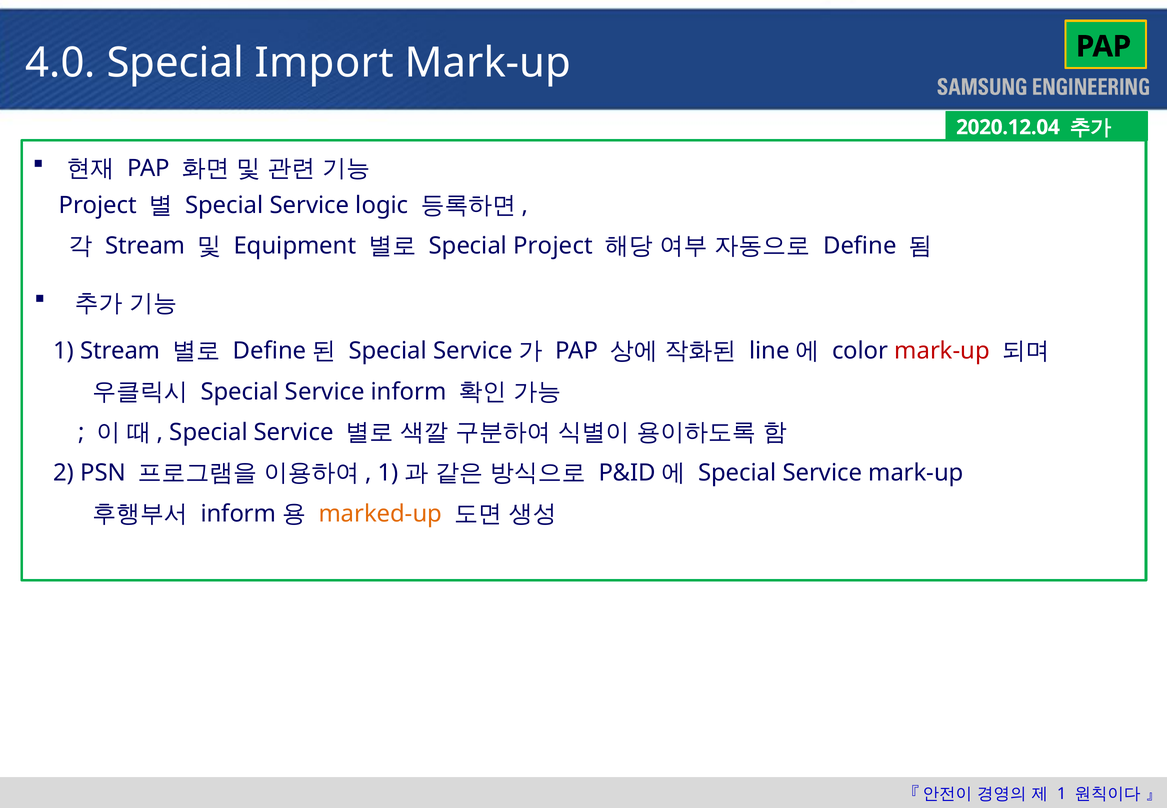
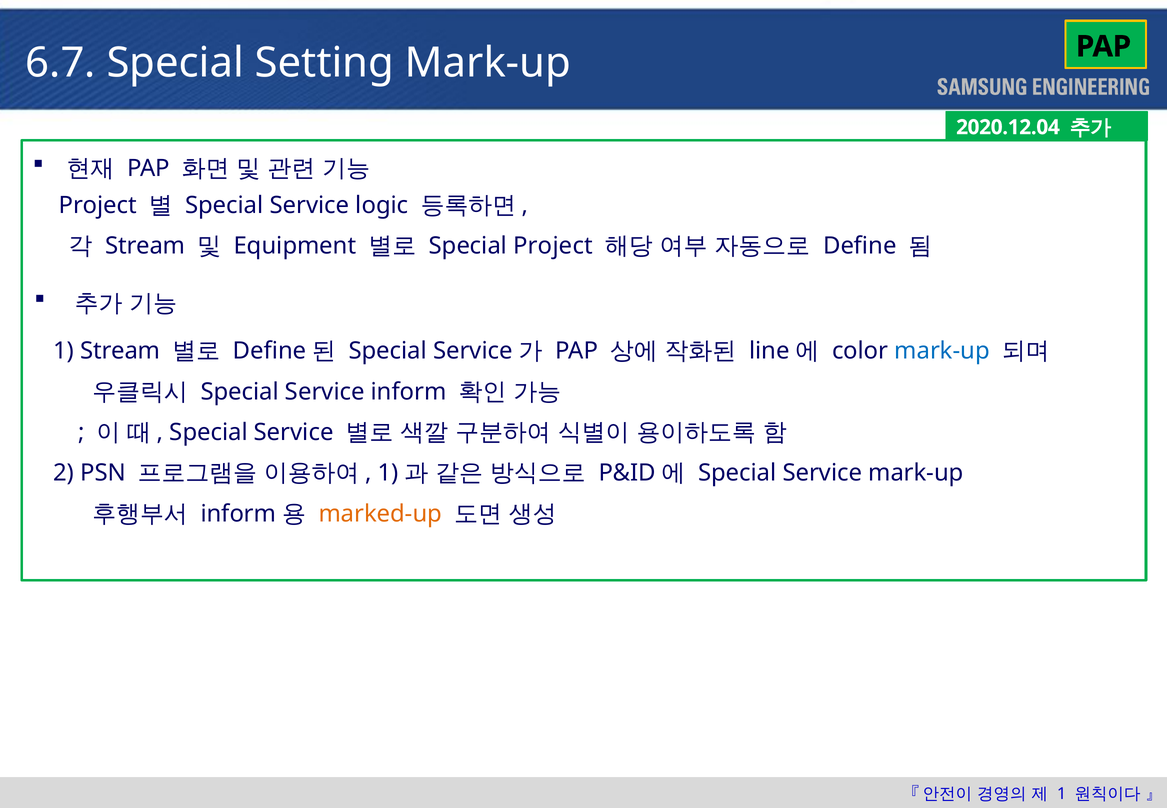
4.0: 4.0 -> 6.7
Import: Import -> Setting
mark-up at (942, 351) colour: red -> blue
